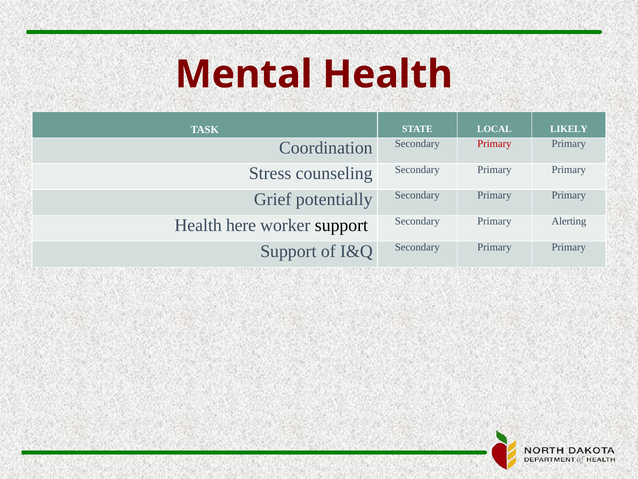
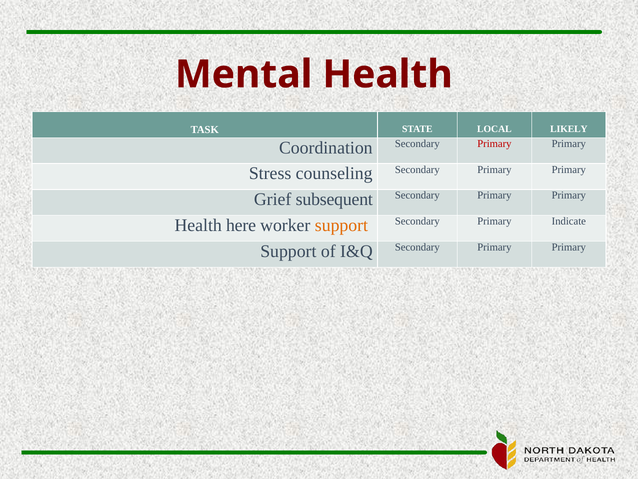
potentially: potentially -> subsequent
support at (341, 225) colour: black -> orange
Alerting: Alerting -> Indicate
